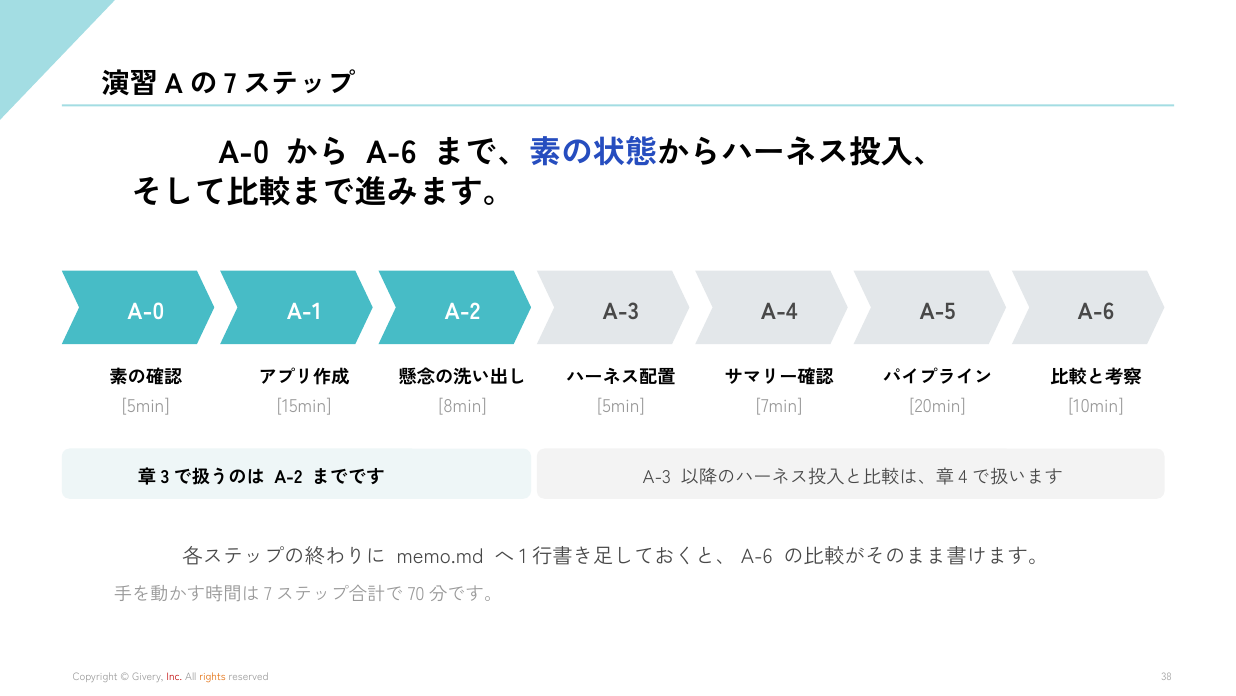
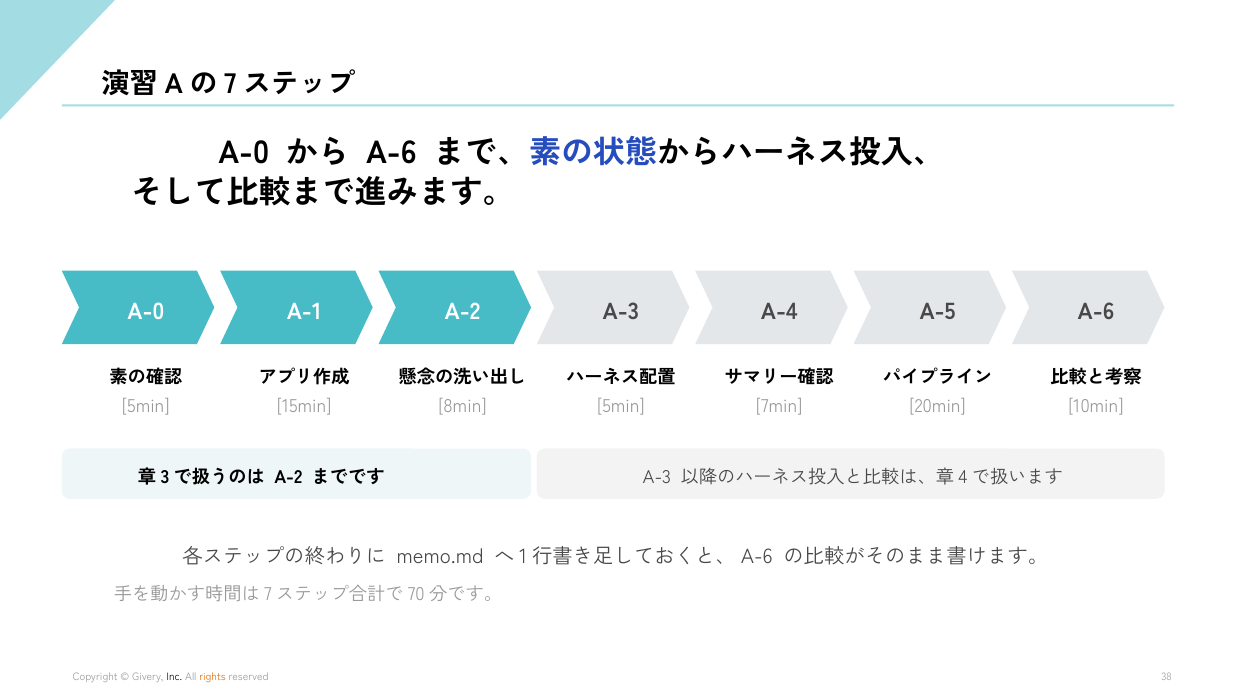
Inc colour: red -> black
